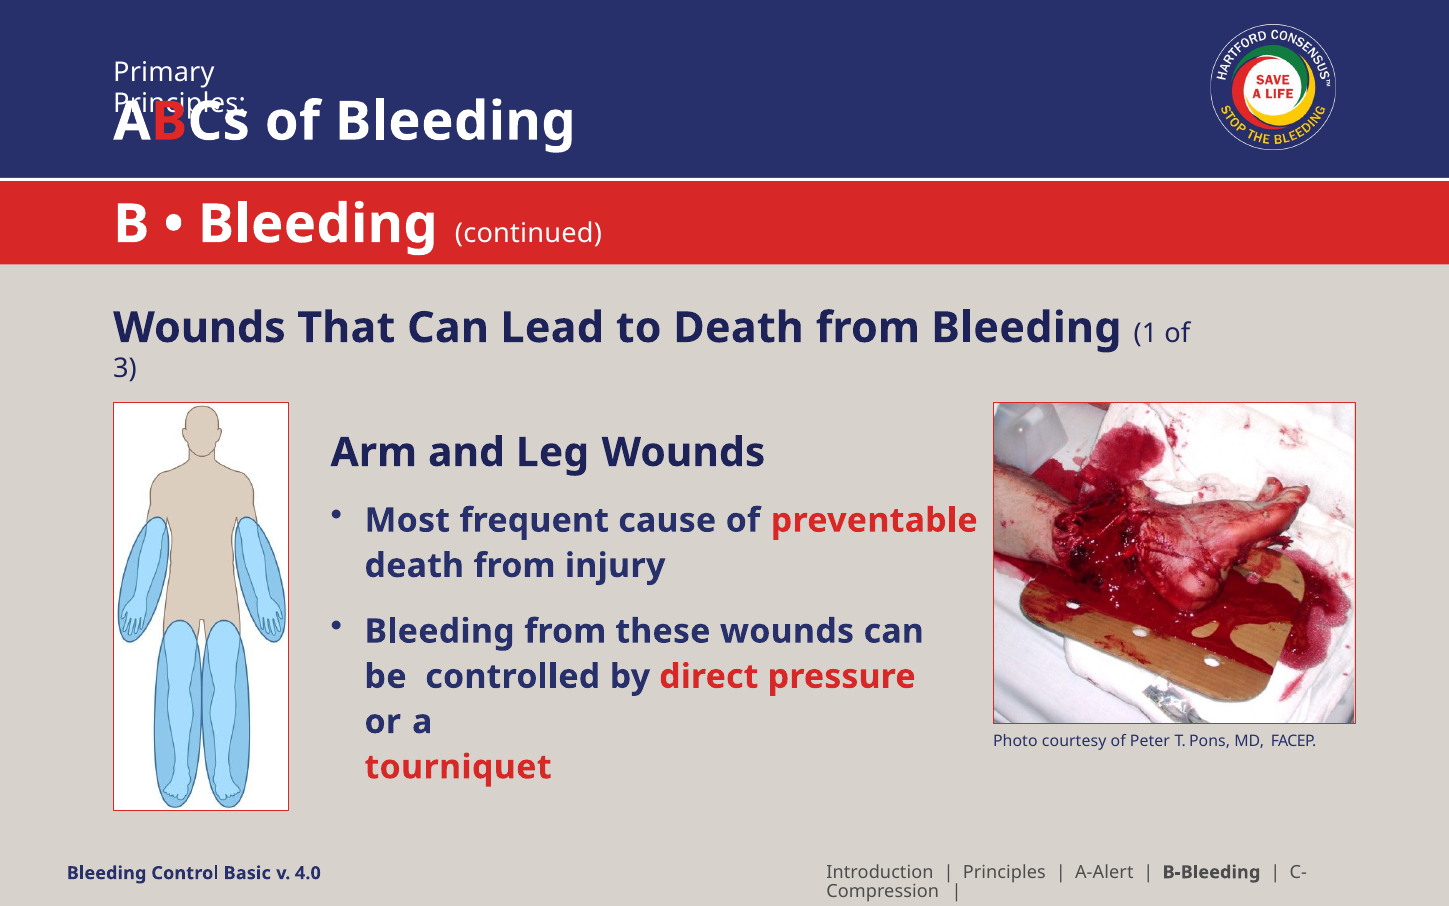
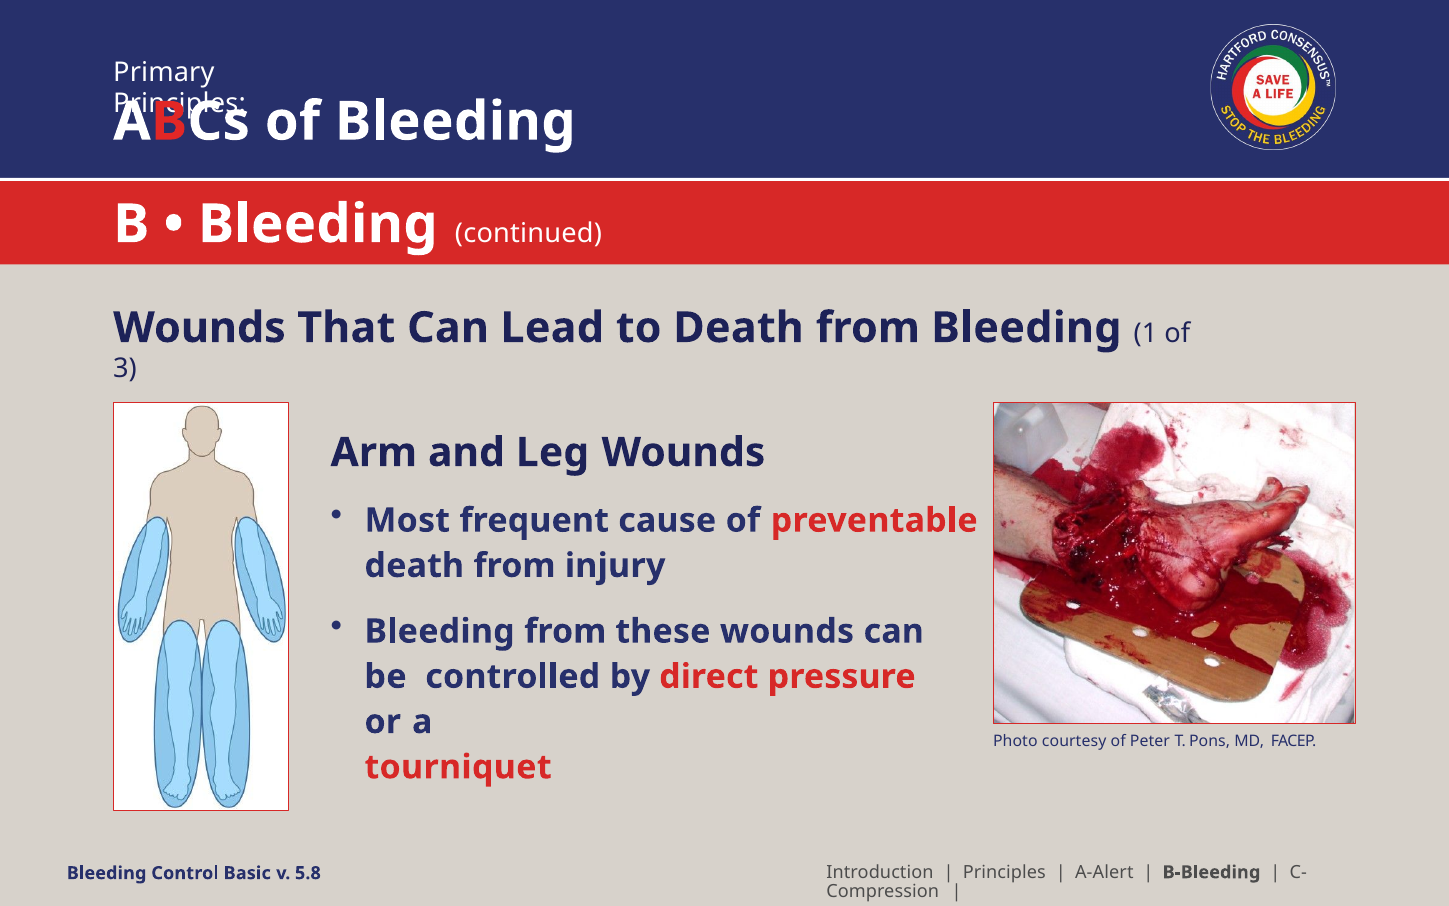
4.0: 4.0 -> 5.8
